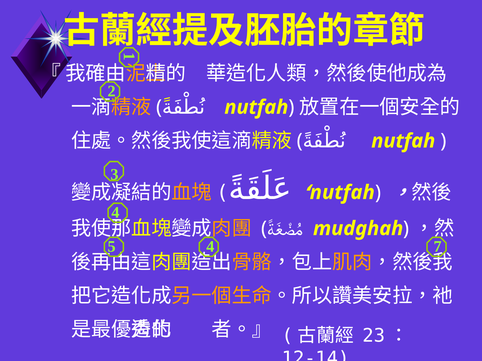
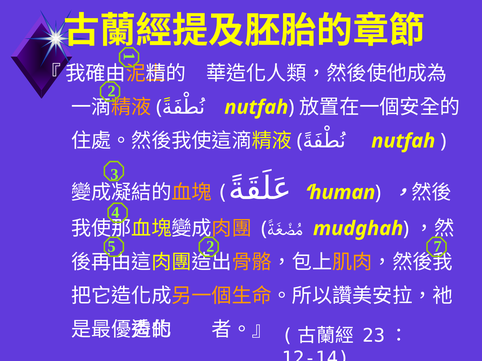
nutfah at (342, 193): nutfah -> human
5 4: 4 -> 2
